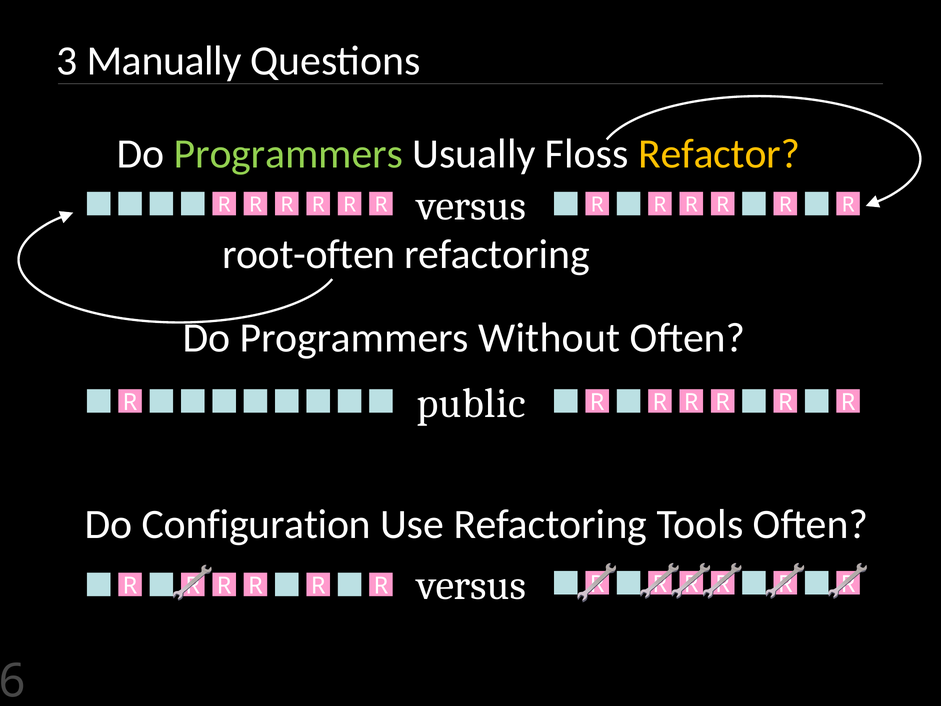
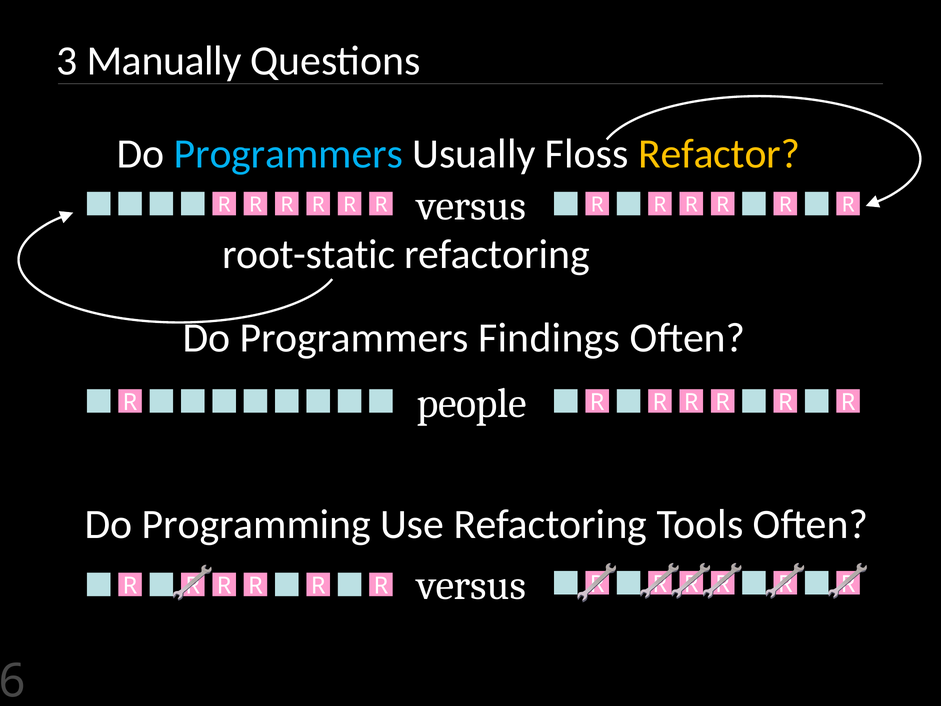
Programmers at (288, 154) colour: light green -> light blue
root-often: root-often -> root-static
Without: Without -> Findings
public: public -> people
Configuration: Configuration -> Programming
